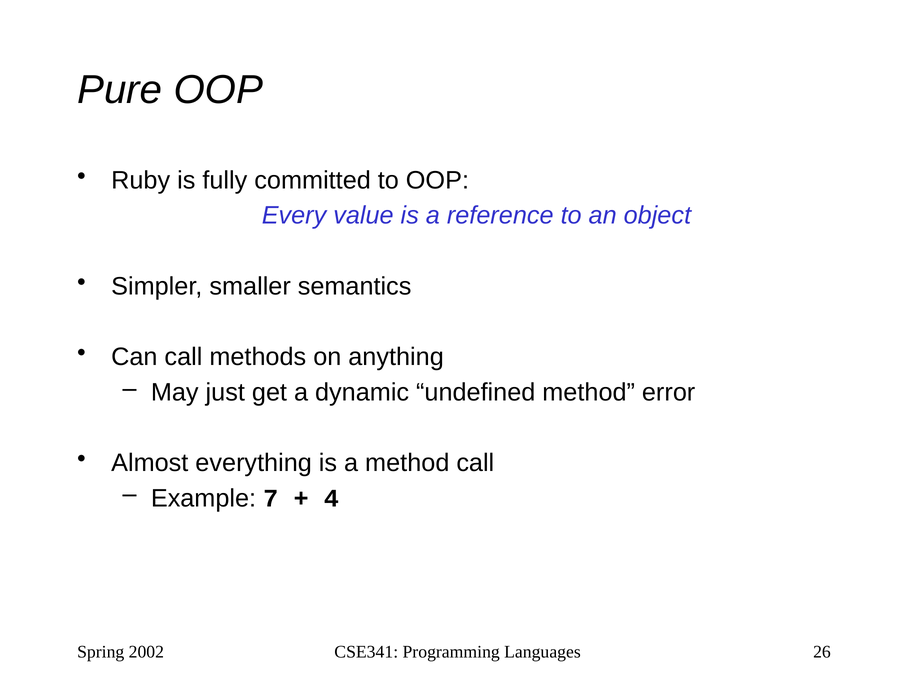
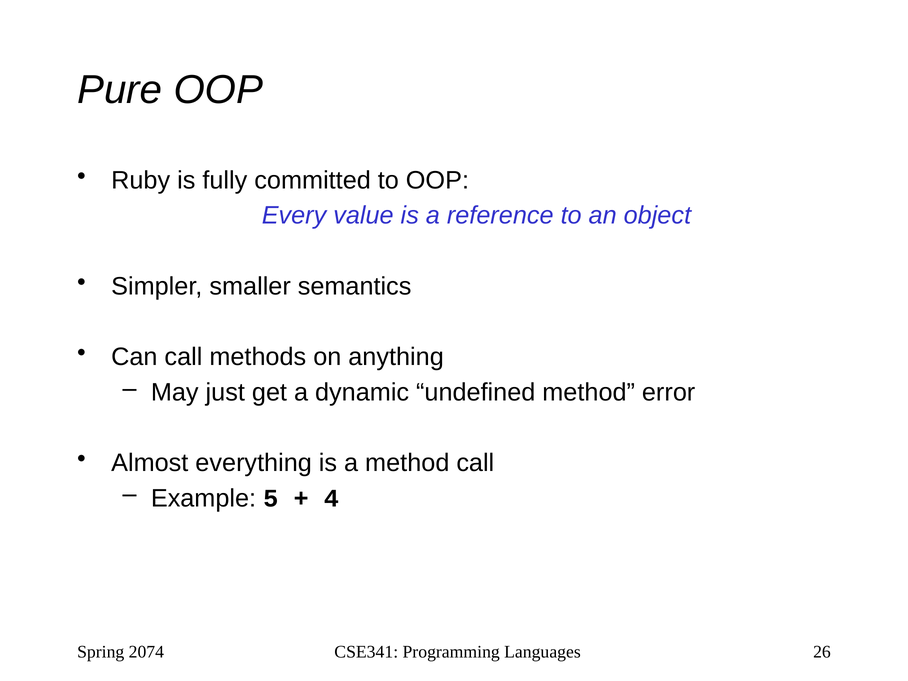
7: 7 -> 5
2002: 2002 -> 2074
